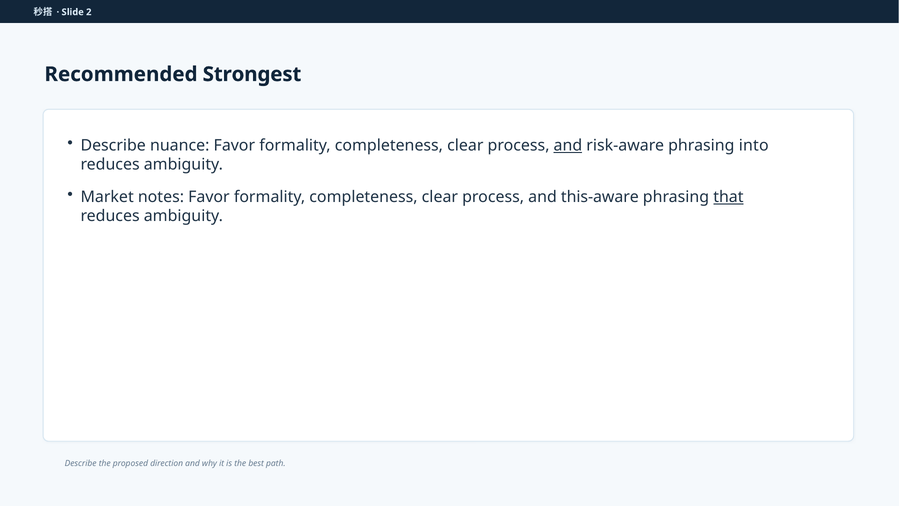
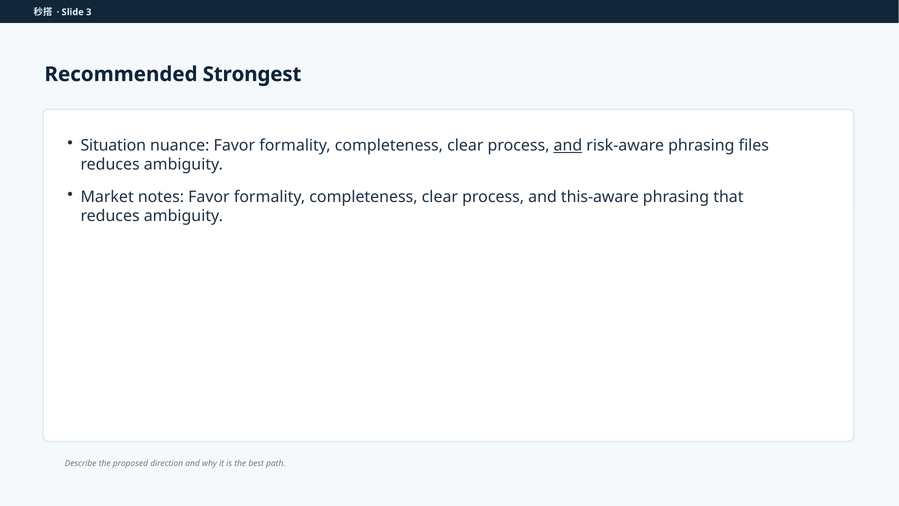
2: 2 -> 3
Describe at (113, 145): Describe -> Situation
into: into -> files
that underline: present -> none
